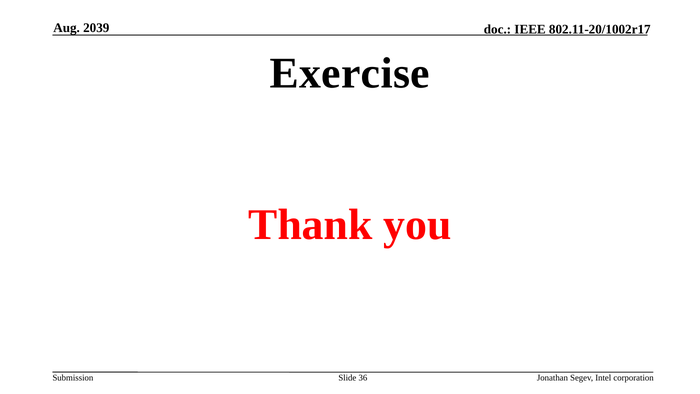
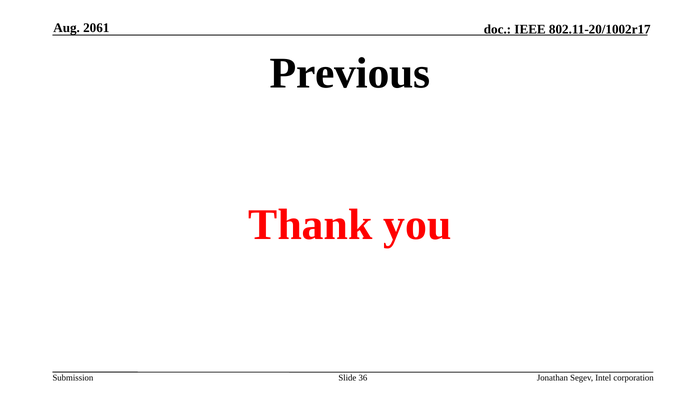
2039: 2039 -> 2061
Exercise: Exercise -> Previous
